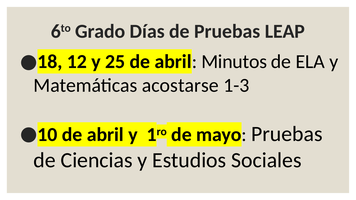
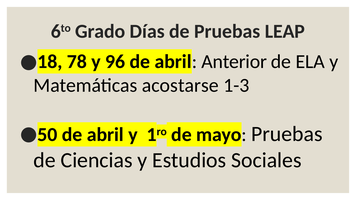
12: 12 -> 78
25: 25 -> 96
Minutos: Minutos -> Anterior
10: 10 -> 50
